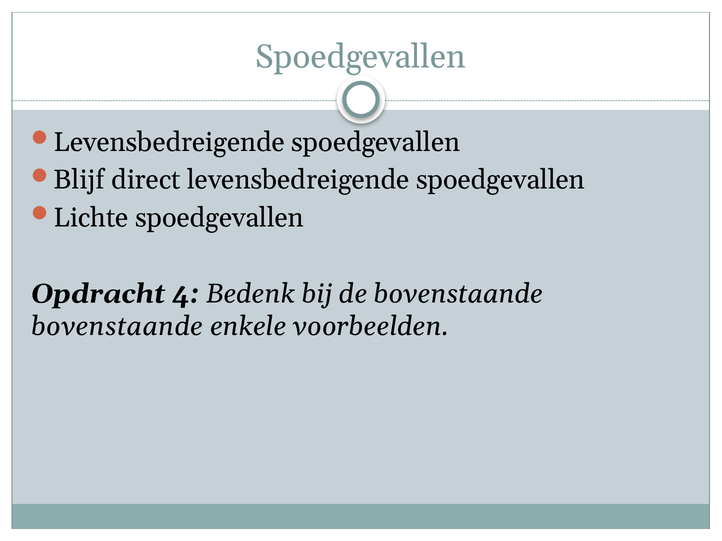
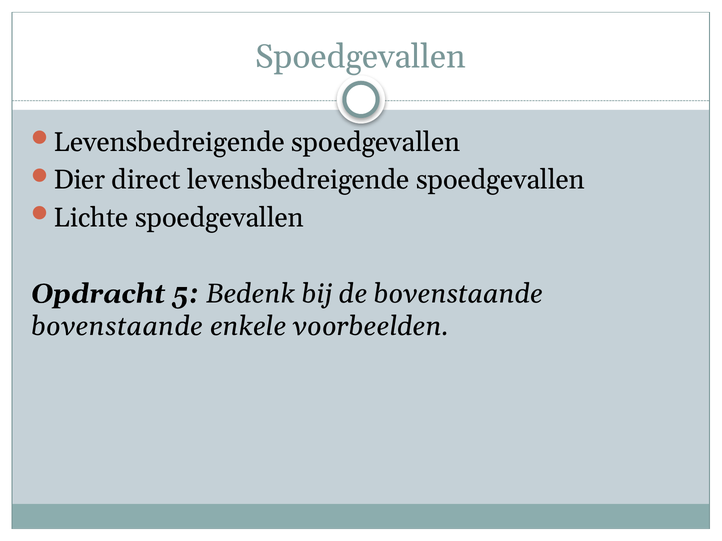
Blijf: Blijf -> Dier
4: 4 -> 5
